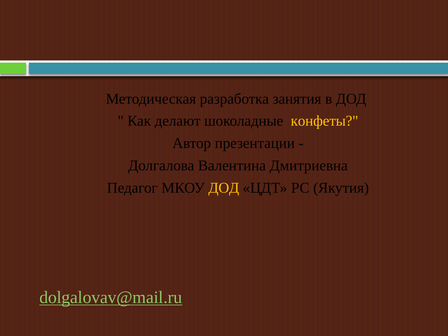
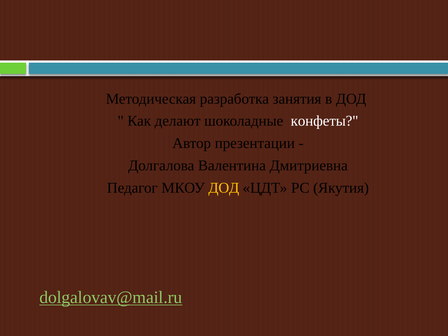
конфеты colour: yellow -> white
